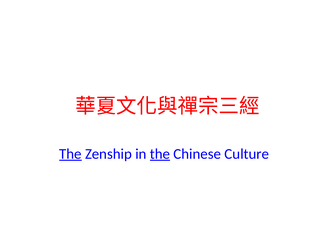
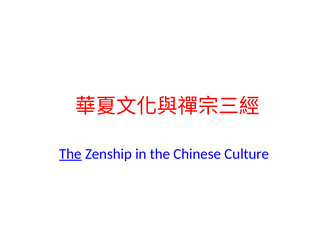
the at (160, 154) underline: present -> none
